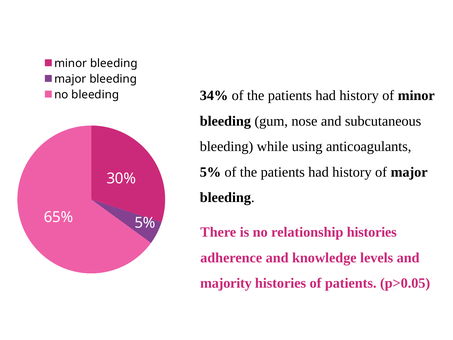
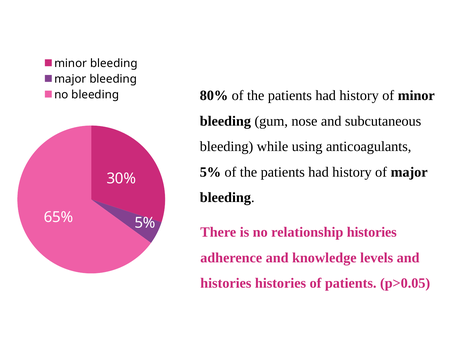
34%: 34% -> 80%
majority at (226, 283): majority -> histories
